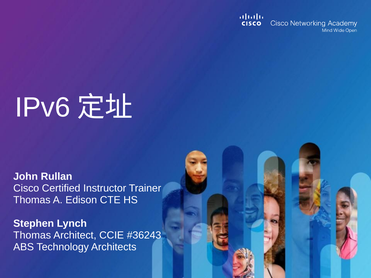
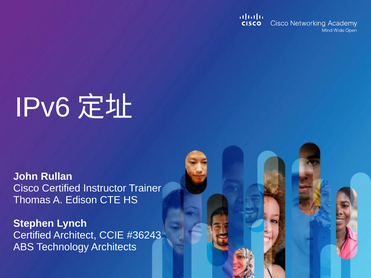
Thomas at (32, 235): Thomas -> Certified
